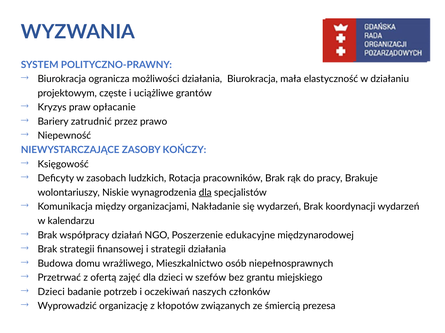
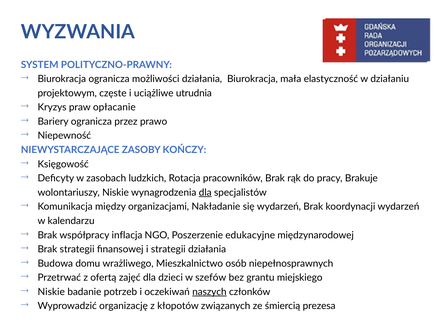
grantów: grantów -> utrudnia
Bariery zatrudnić: zatrudnić -> ogranicza
działań: działań -> inflacja
Dzieci at (51, 293): Dzieci -> Niskie
naszych underline: none -> present
